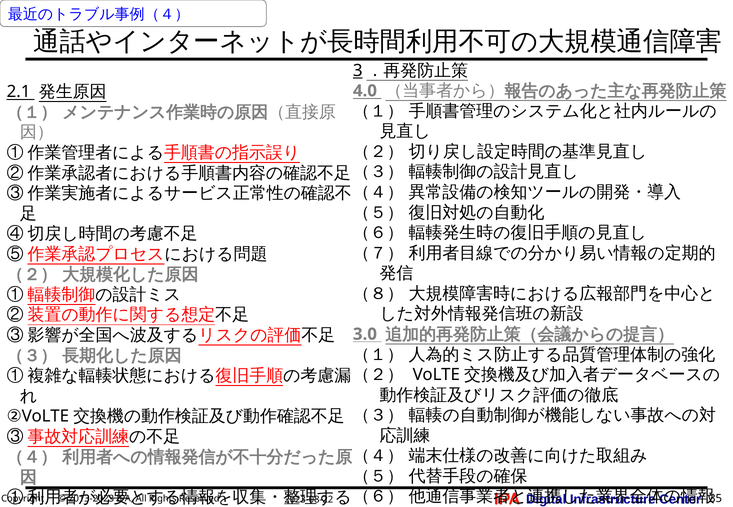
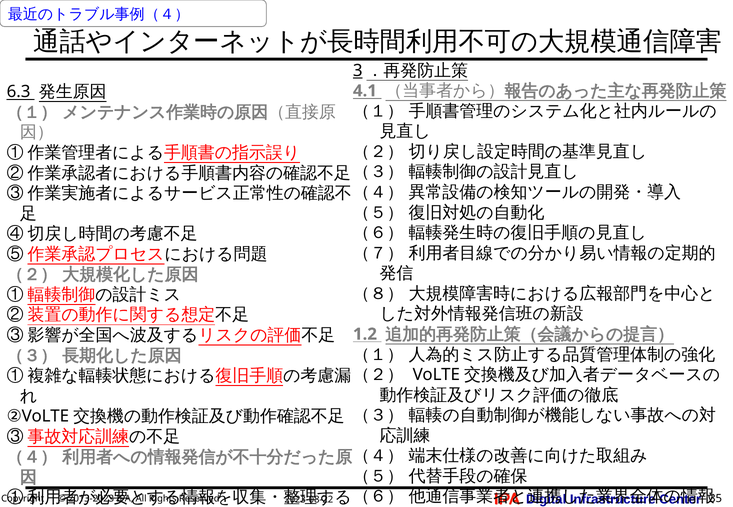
2.1: 2.1 -> 6.3
4.0: 4.0 -> 4.1
3.0: 3.0 -> 1.2
